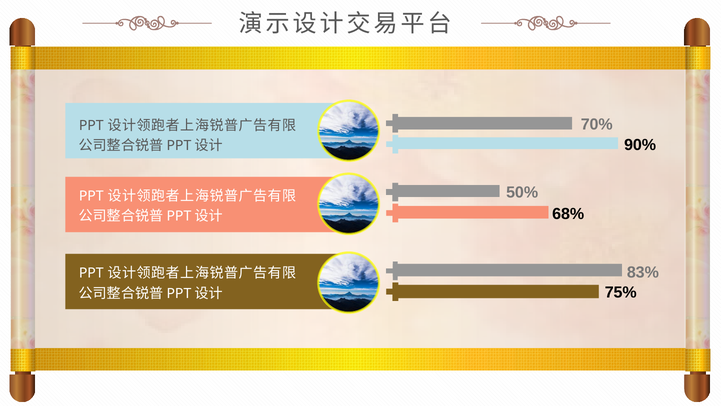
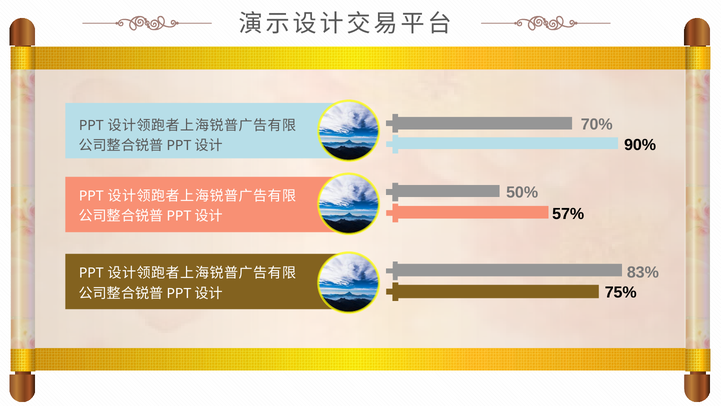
68%: 68% -> 57%
